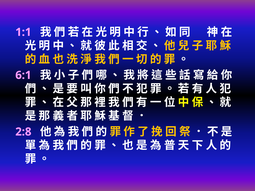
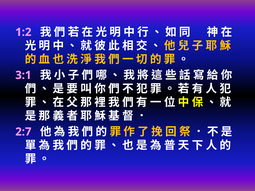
1:1: 1:1 -> 1:2
6:1: 6:1 -> 3:1
2:8: 2:8 -> 2:7
